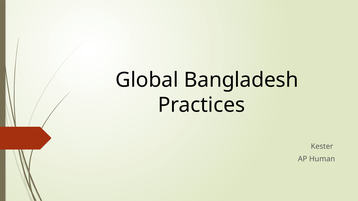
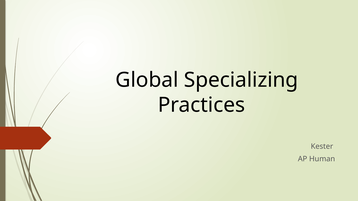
Bangladesh: Bangladesh -> Specializing
